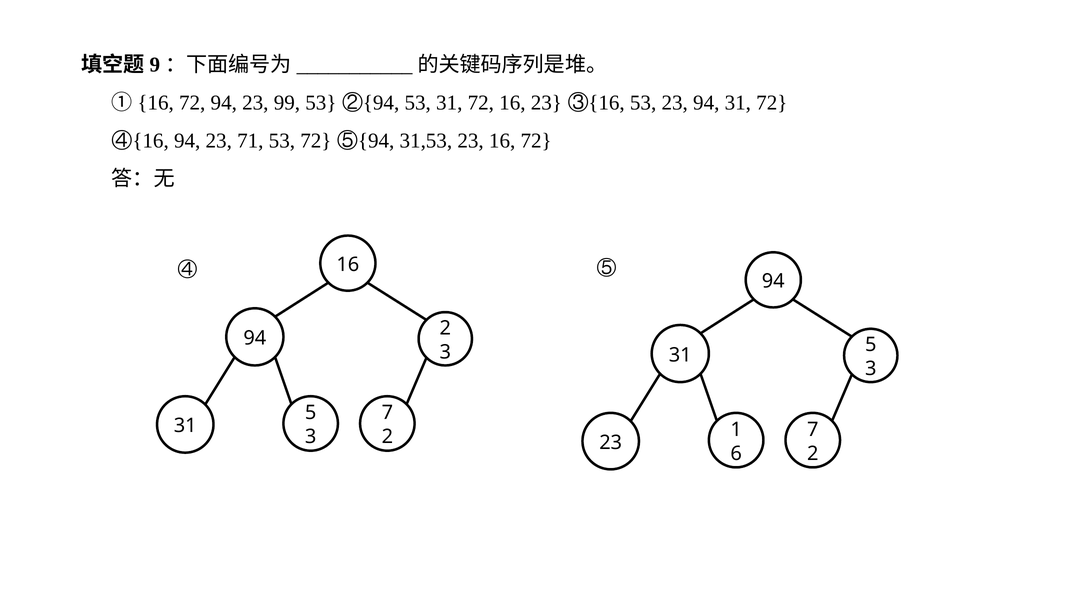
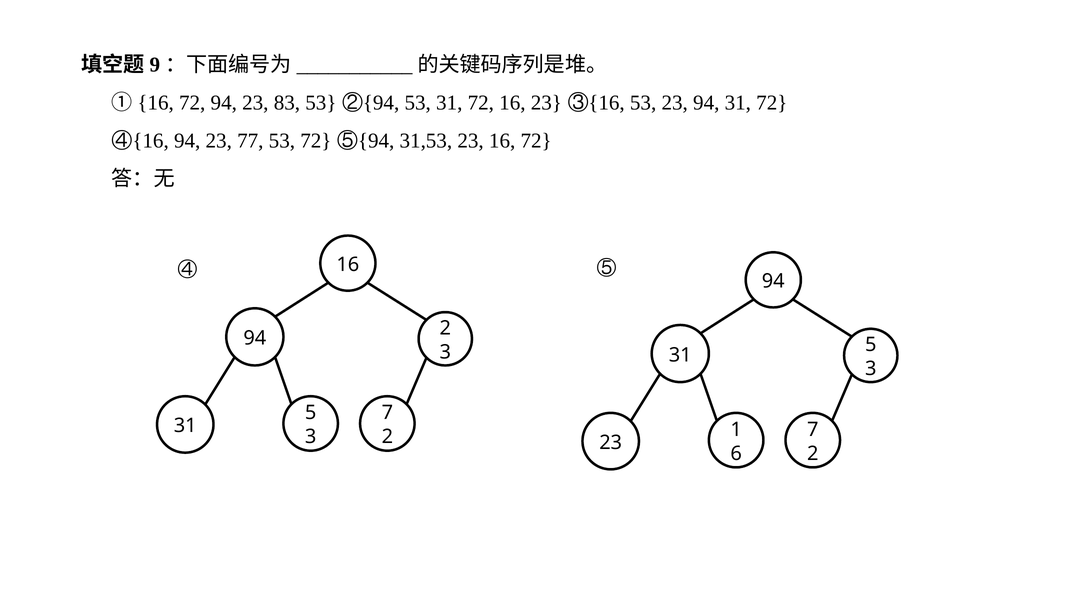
99: 99 -> 83
71: 71 -> 77
